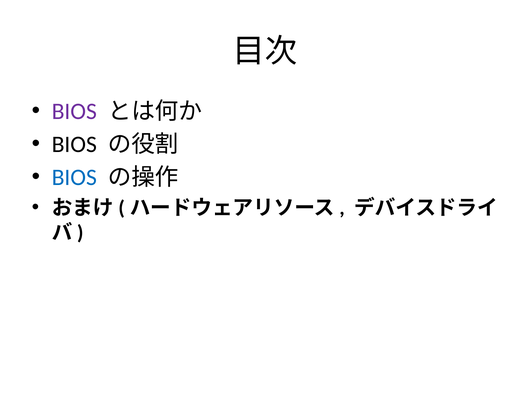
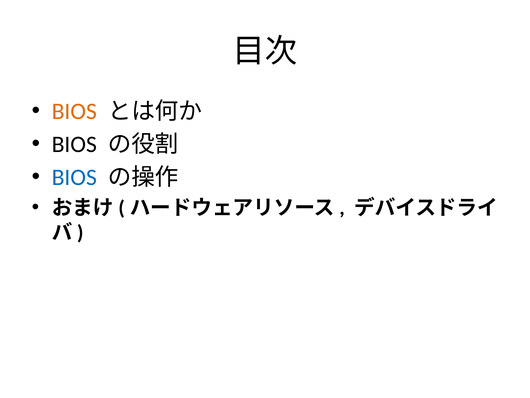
BIOS at (74, 111) colour: purple -> orange
